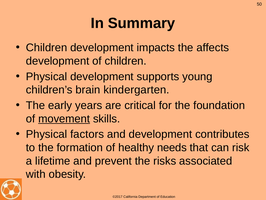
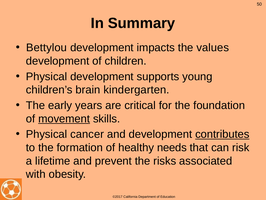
Children at (47, 48): Children -> Bettylou
affects: affects -> values
factors: factors -> cancer
contributes underline: none -> present
